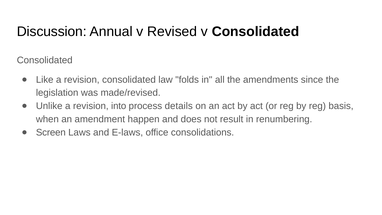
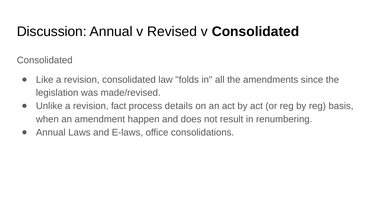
into: into -> fact
Screen at (51, 132): Screen -> Annual
